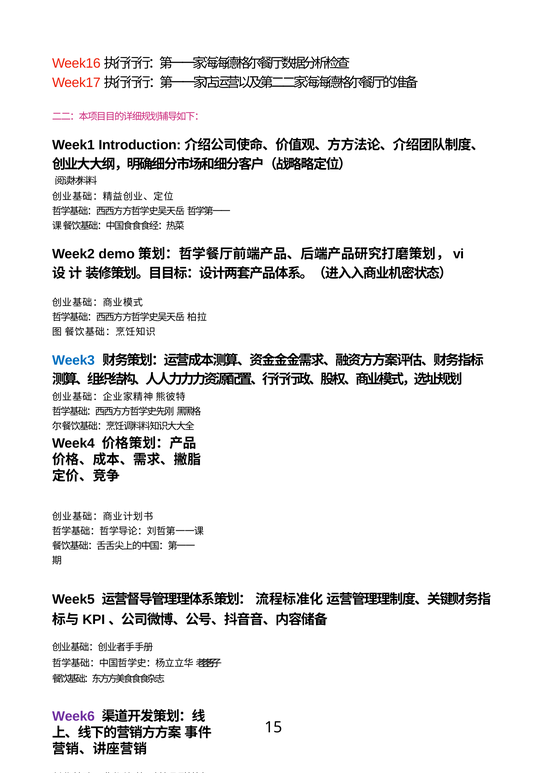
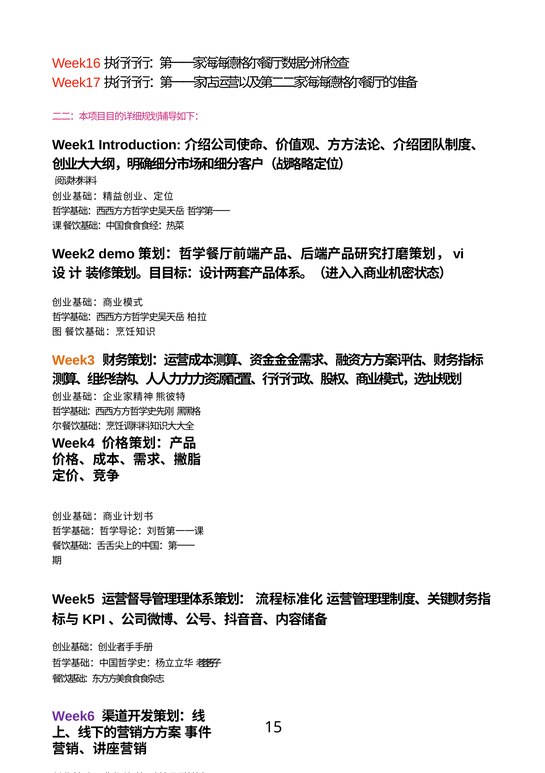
Week3 colour: blue -> orange
